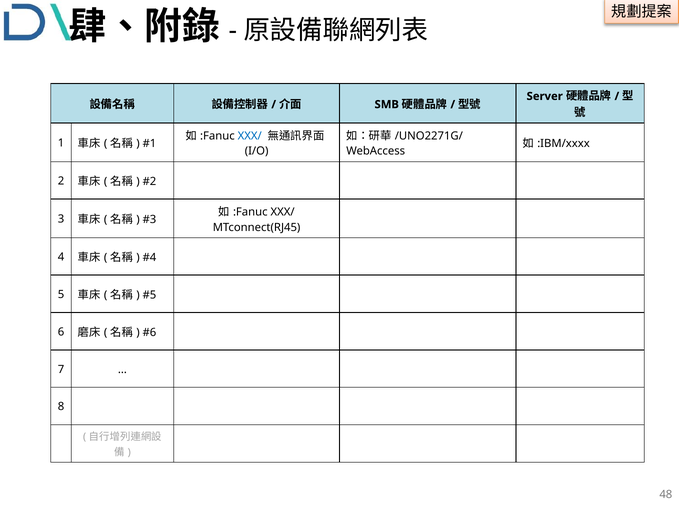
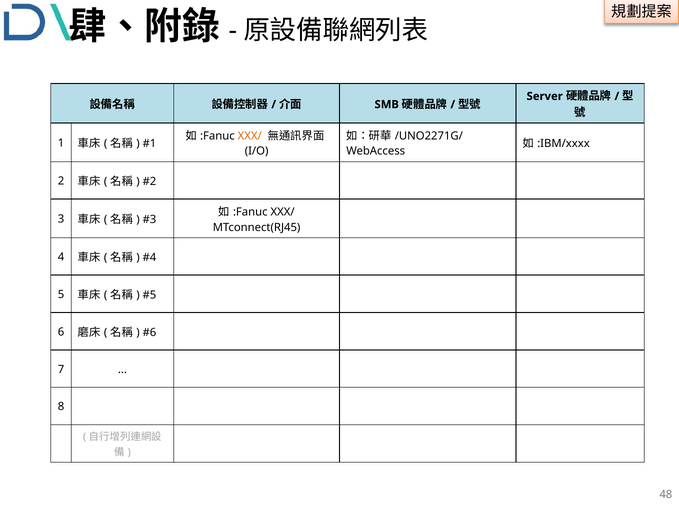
XXX/ at (250, 136) colour: blue -> orange
